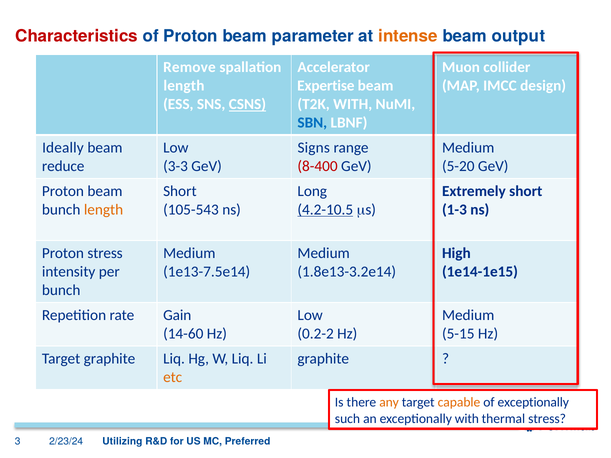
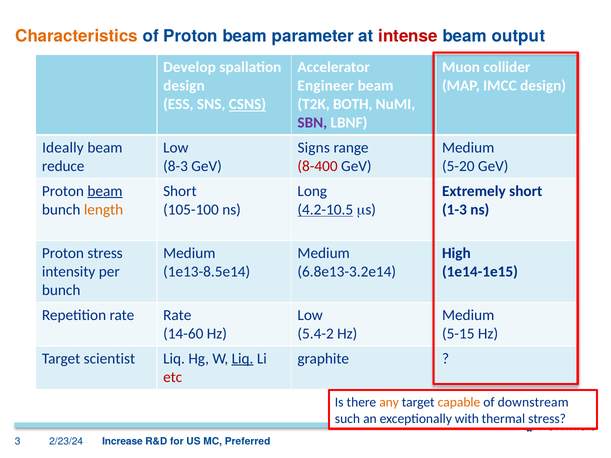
Characteristics colour: red -> orange
intense colour: orange -> red
Remove: Remove -> Develop
length at (184, 86): length -> design
Expertise: Expertise -> Engineer
T2K WITH: WITH -> BOTH
SBN colour: blue -> purple
3-3: 3-3 -> 8-3
beam at (105, 191) underline: none -> present
105-543: 105-543 -> 105-100
1e13-7.5e14: 1e13-7.5e14 -> 1e13-8.5e14
1.8e13-3.2e14: 1.8e13-3.2e14 -> 6.8e13-3.2e14
rate Gain: Gain -> Rate
0.2-2: 0.2-2 -> 5.4-2
Target graphite: graphite -> scientist
Liq at (243, 359) underline: none -> present
etc colour: orange -> red
of exceptionally: exceptionally -> downstream
Utilizing: Utilizing -> Increase
